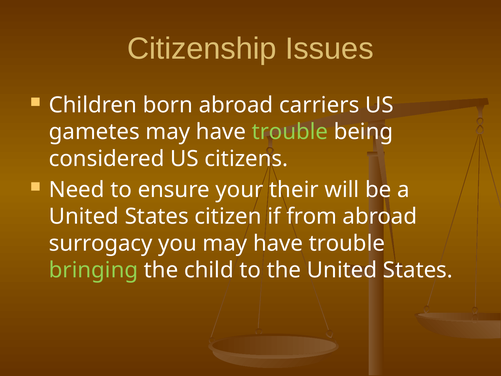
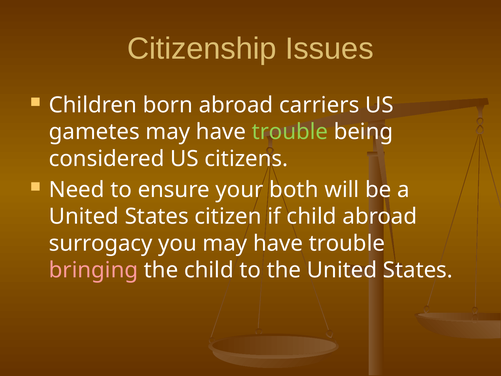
their: their -> both
if from: from -> child
bringing colour: light green -> pink
